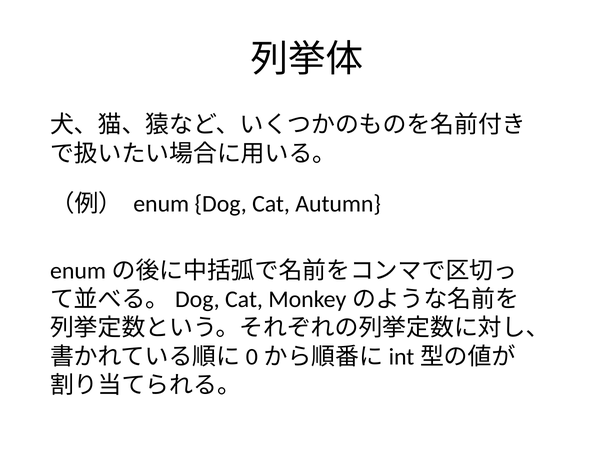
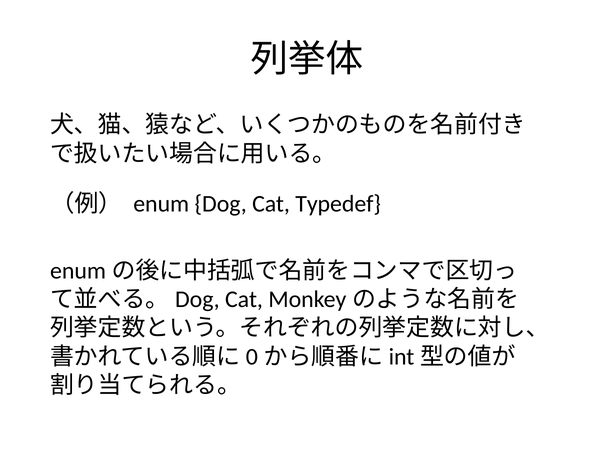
Autumn: Autumn -> Typedef
